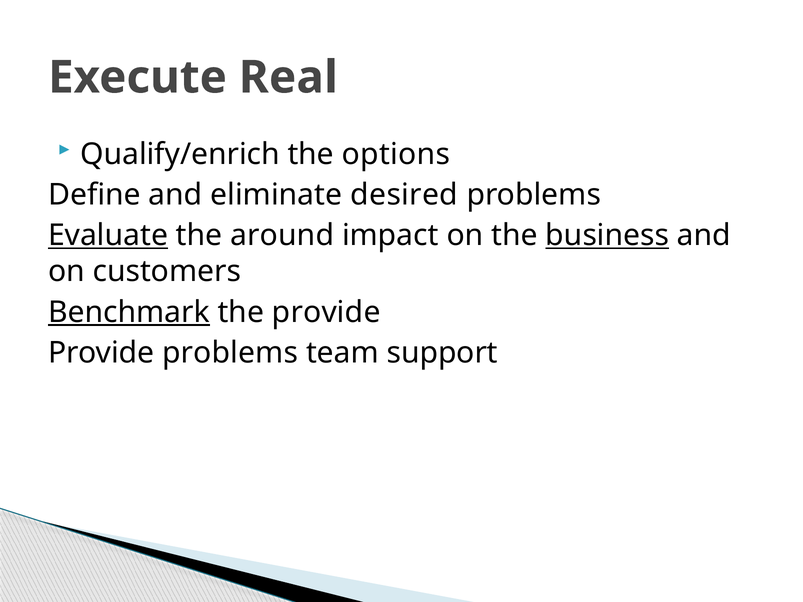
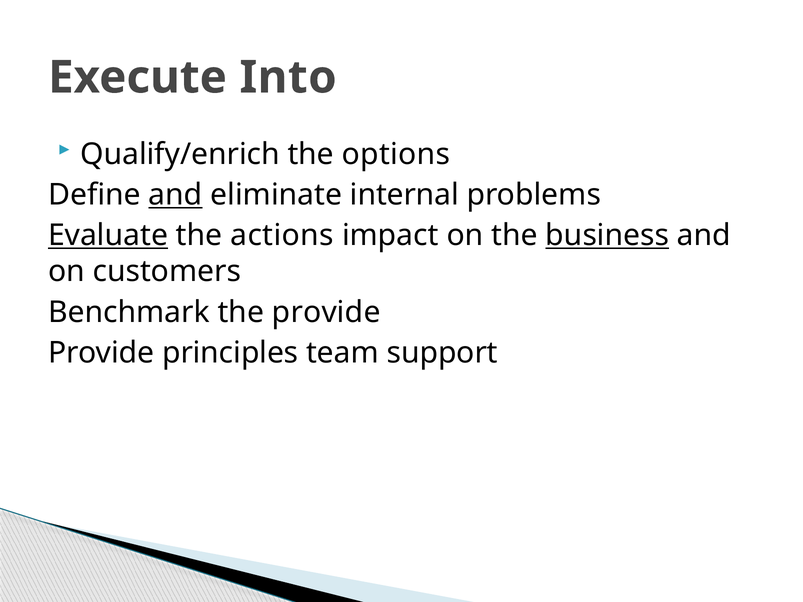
Real: Real -> Into
and at (175, 195) underline: none -> present
desired: desired -> internal
around: around -> actions
Benchmark underline: present -> none
Provide problems: problems -> principles
